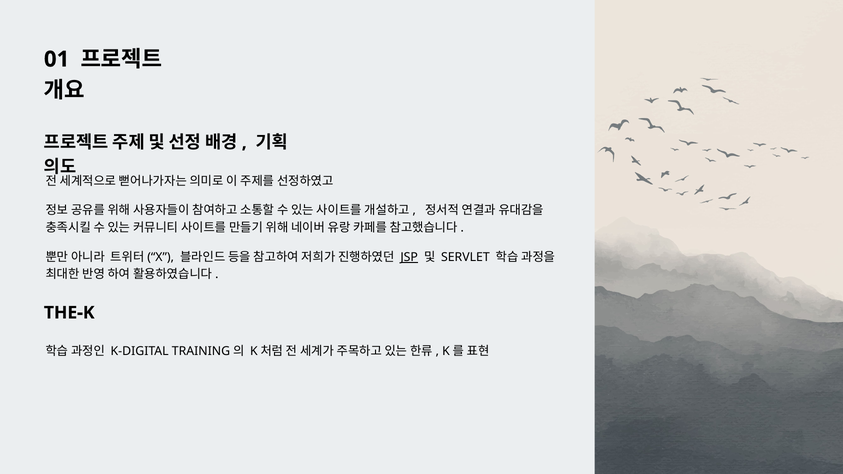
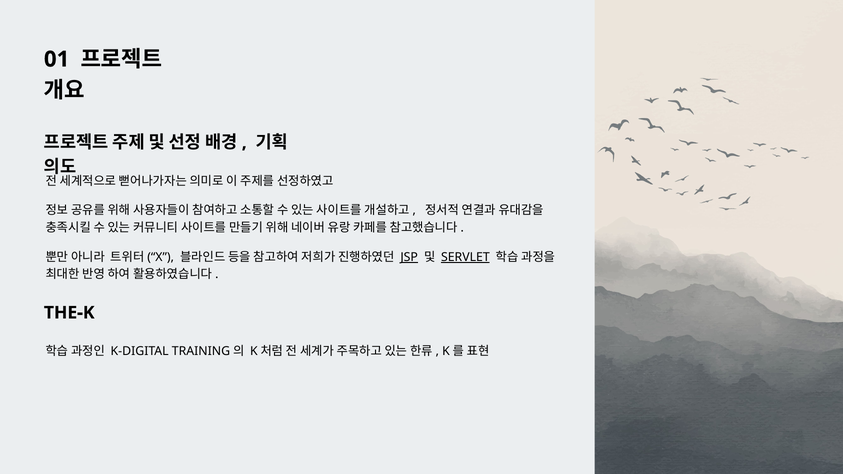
SERVLET underline: none -> present
